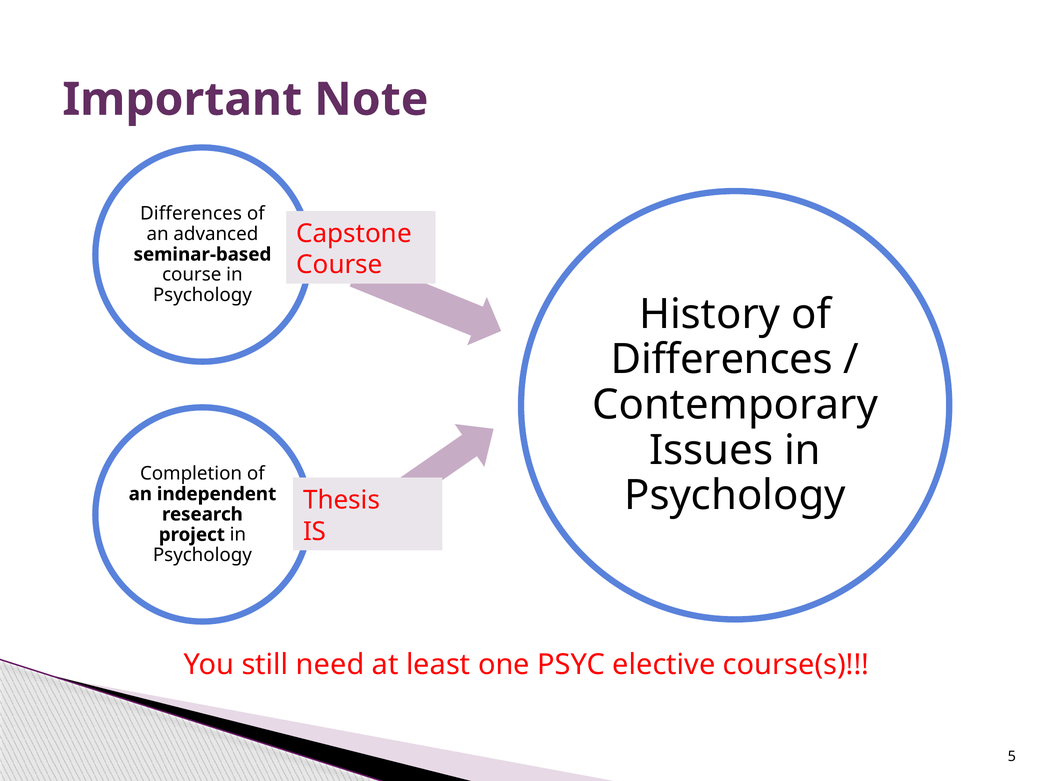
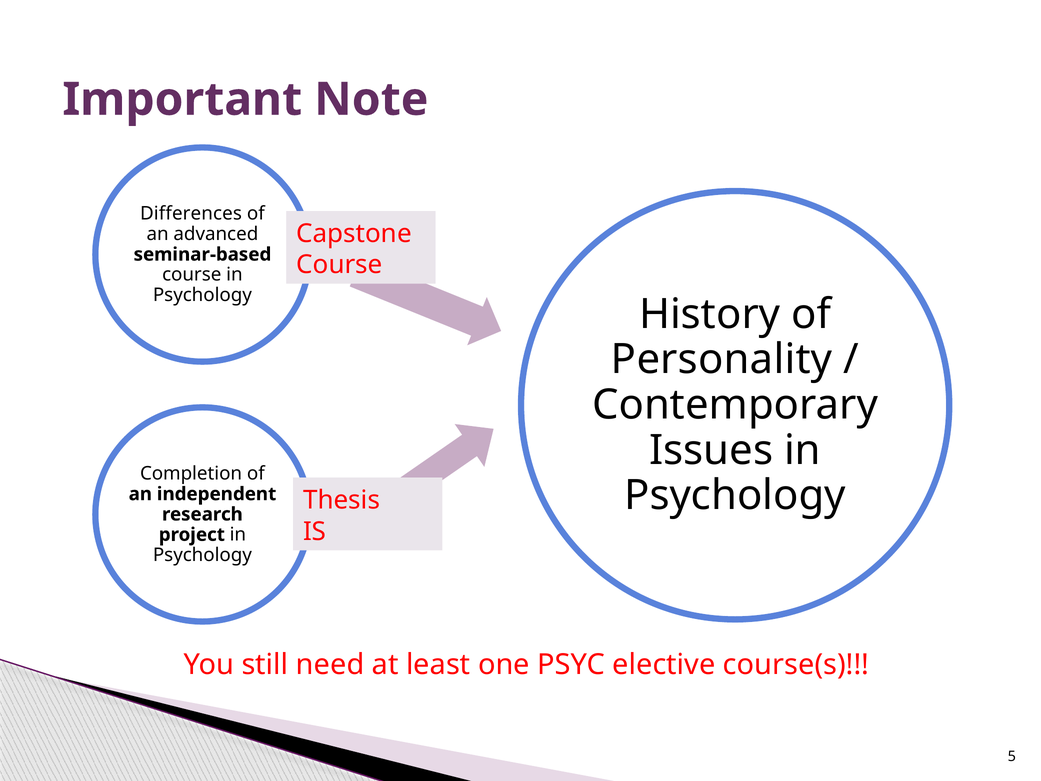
Differences at (722, 360): Differences -> Personality
